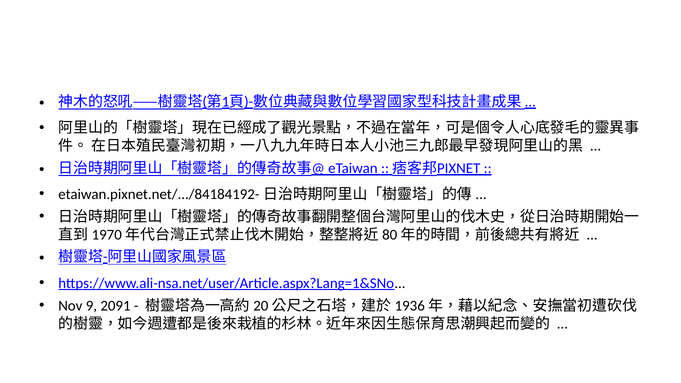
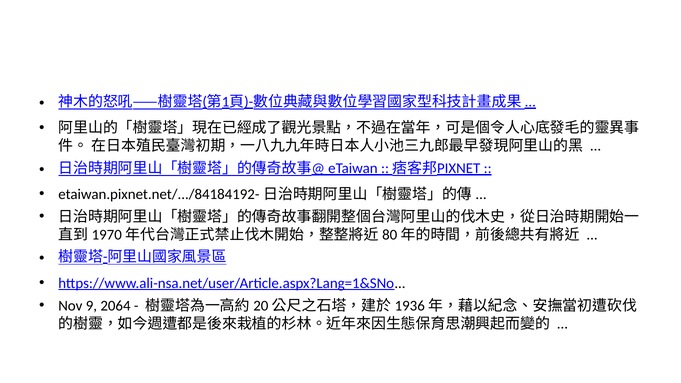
2091: 2091 -> 2064
